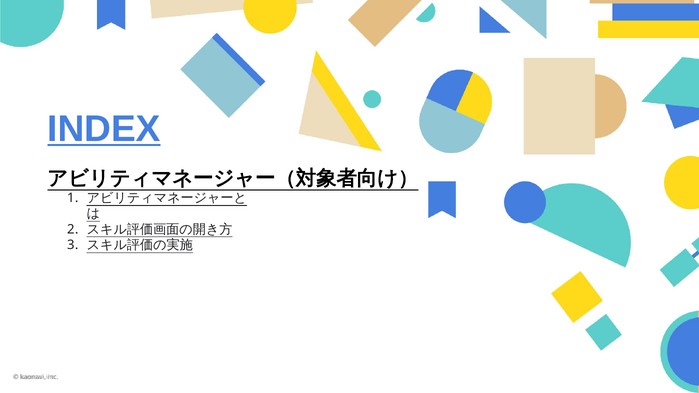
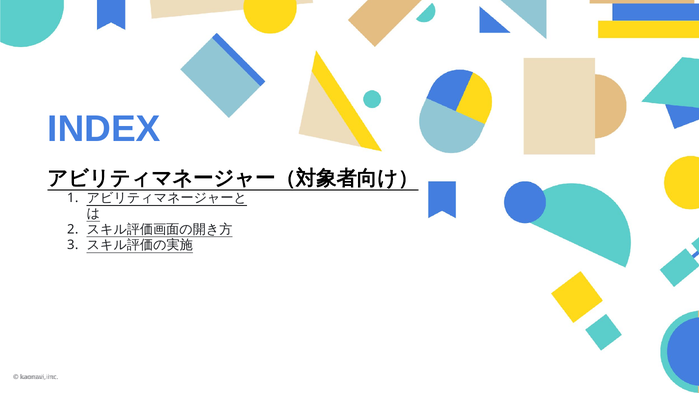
INDEX underline: present -> none
